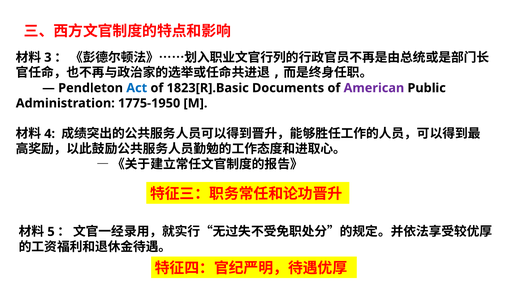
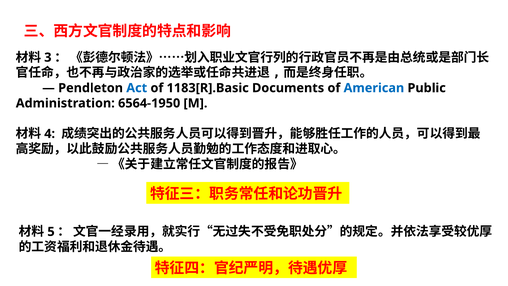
1823[R].Basic: 1823[R].Basic -> 1183[R].Basic
American colour: purple -> blue
1775-1950: 1775-1950 -> 6564-1950
